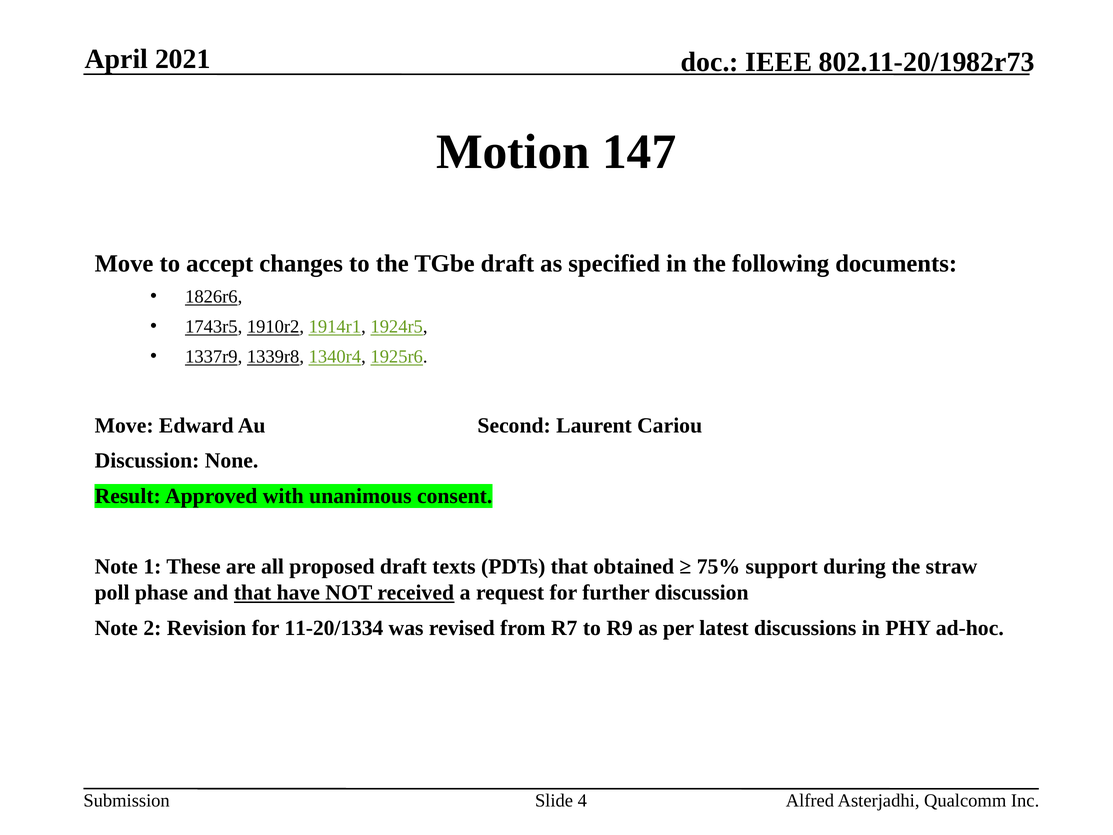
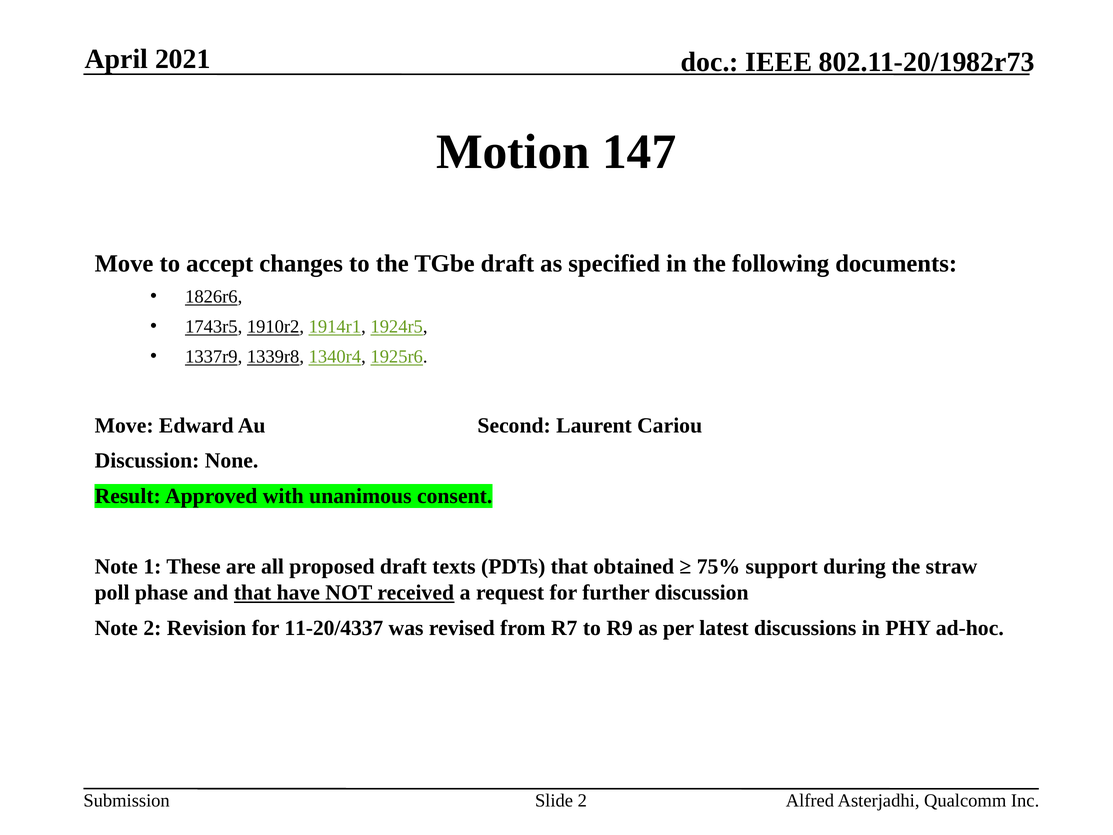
11-20/1334: 11-20/1334 -> 11-20/4337
Slide 4: 4 -> 2
